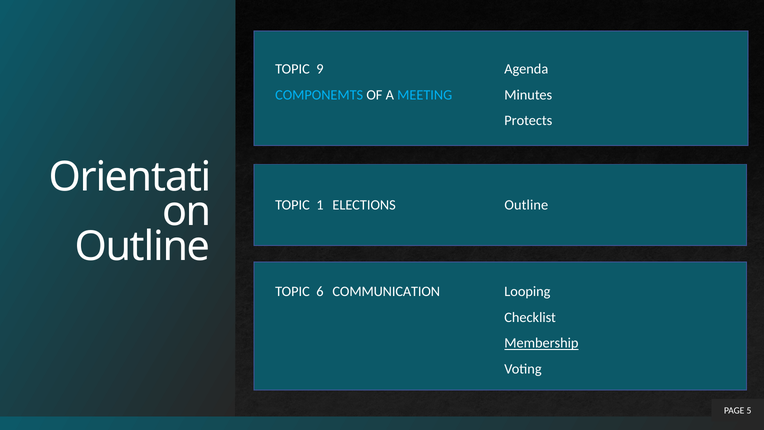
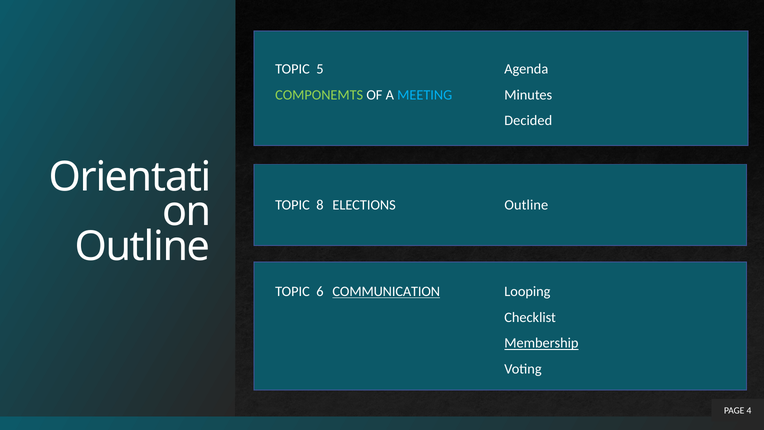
9: 9 -> 5
COMPONEMTS colour: light blue -> light green
Protects: Protects -> Decided
1: 1 -> 8
COMMUNICATION underline: none -> present
5: 5 -> 4
